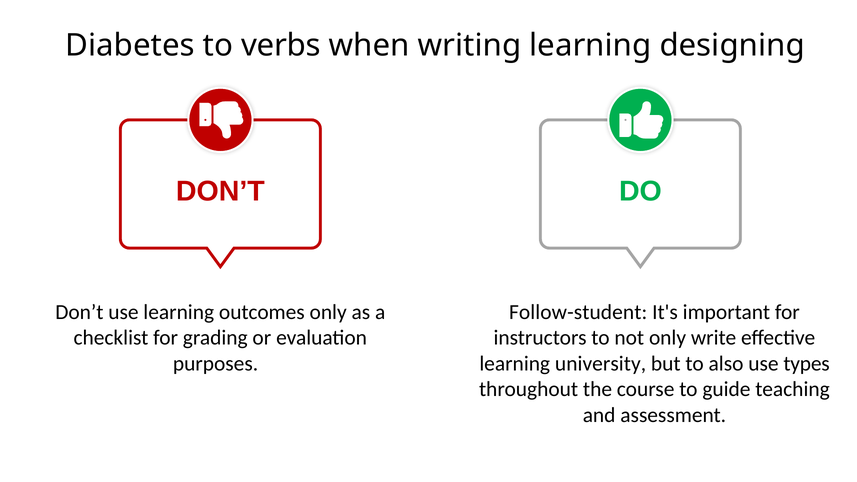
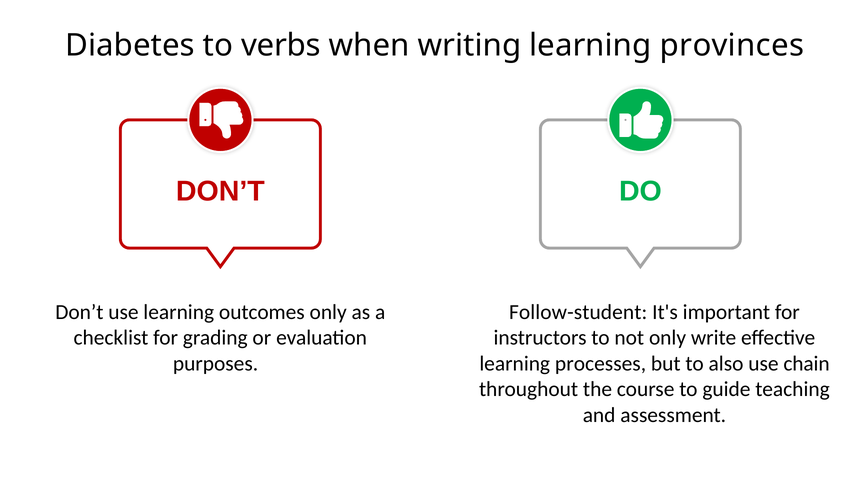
designing: designing -> provinces
university: university -> processes
types: types -> chain
